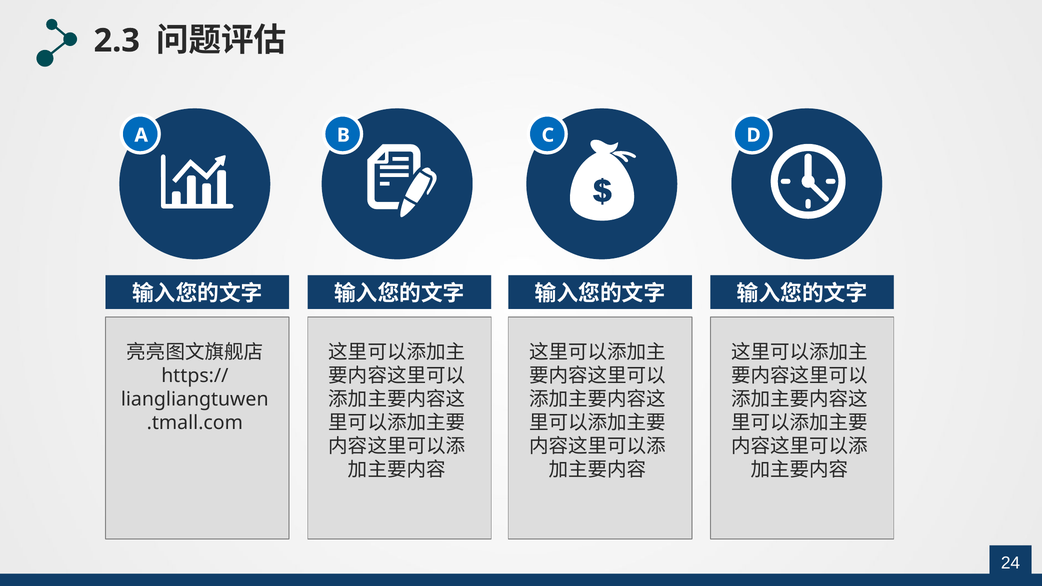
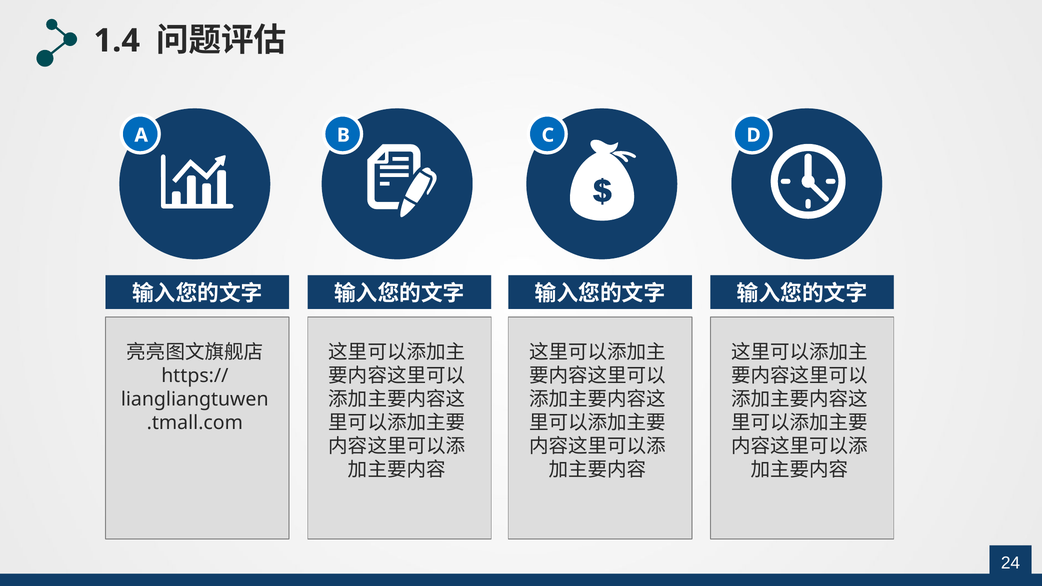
2.3: 2.3 -> 1.4
